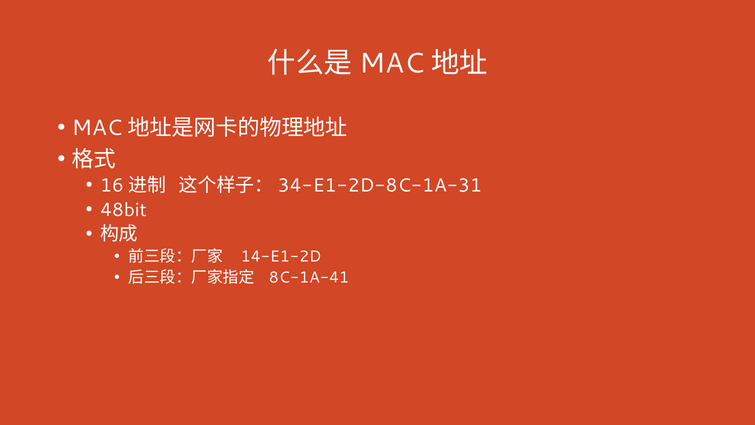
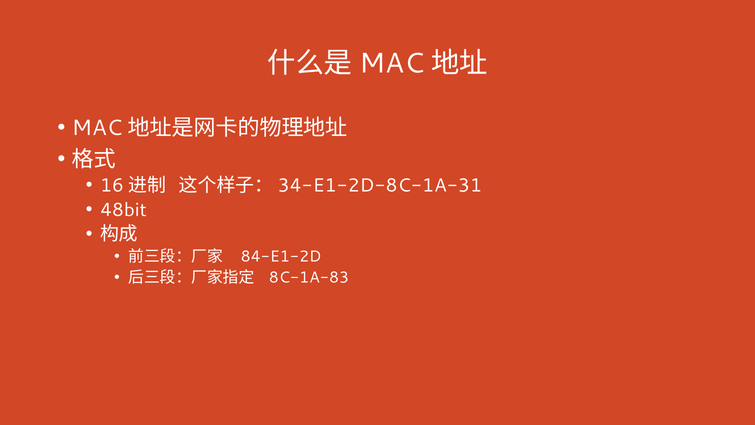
14-E1-2D: 14-E1-2D -> 84-E1-2D
8C-1A-41: 8C-1A-41 -> 8C-1A-83
